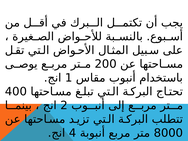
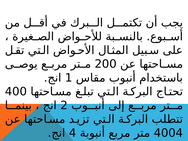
8000: 8000 -> 4004
